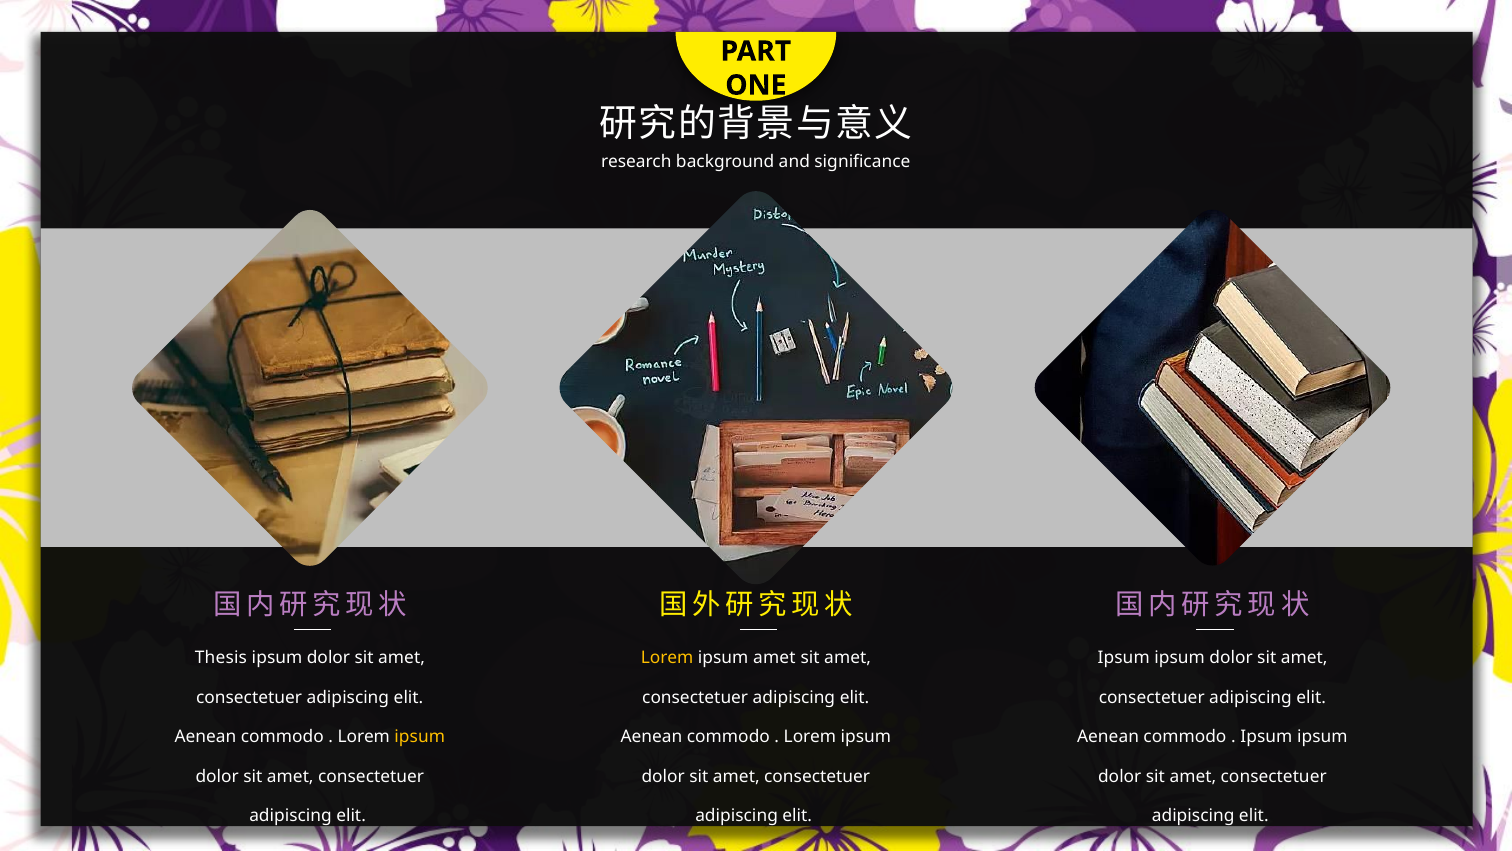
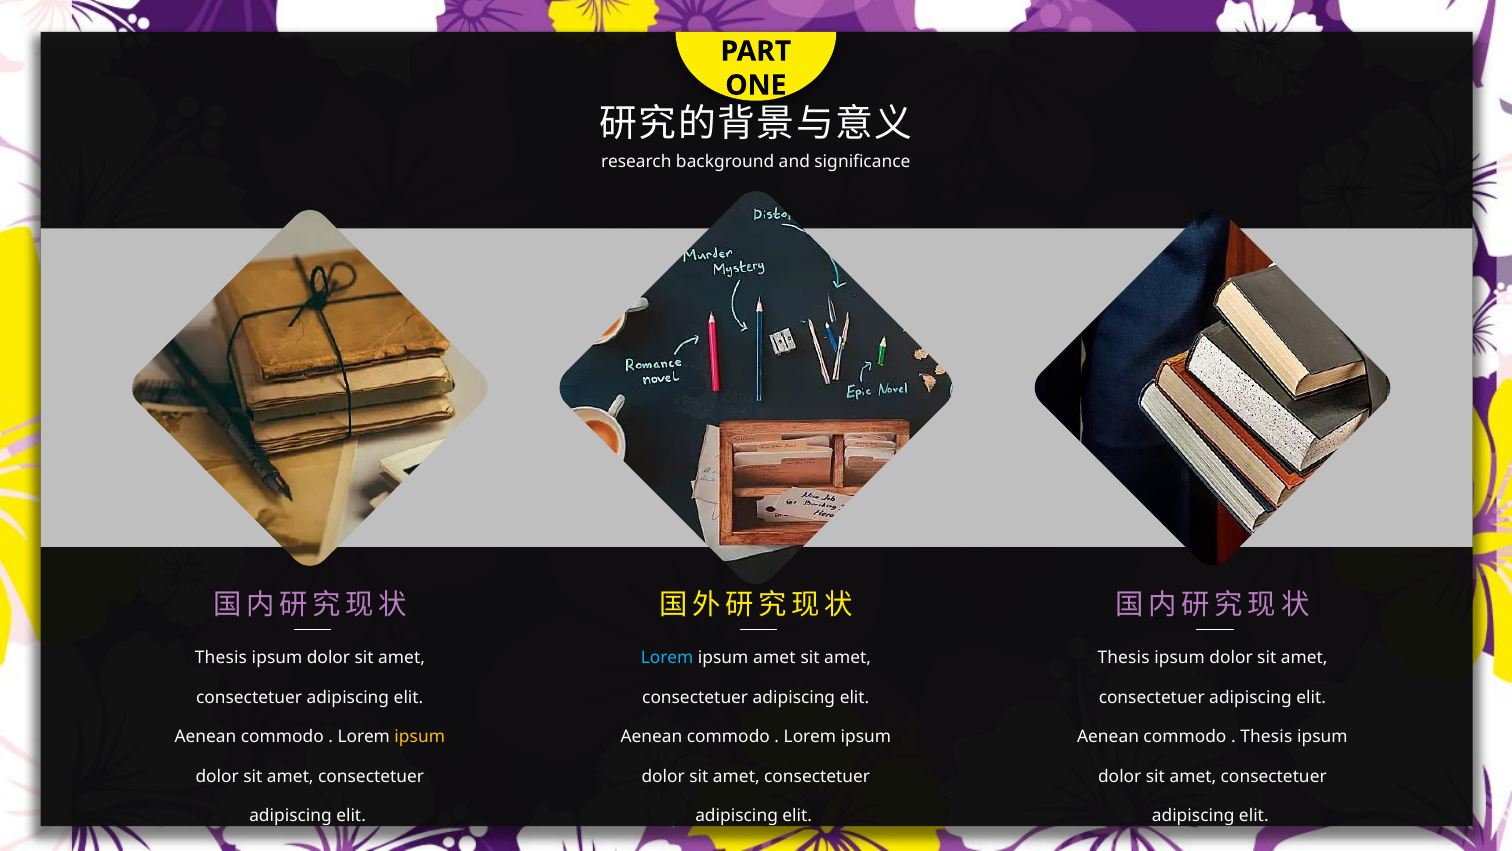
Lorem at (667, 658) colour: yellow -> light blue
Ipsum at (1124, 658): Ipsum -> Thesis
Ipsum at (1266, 737): Ipsum -> Thesis
